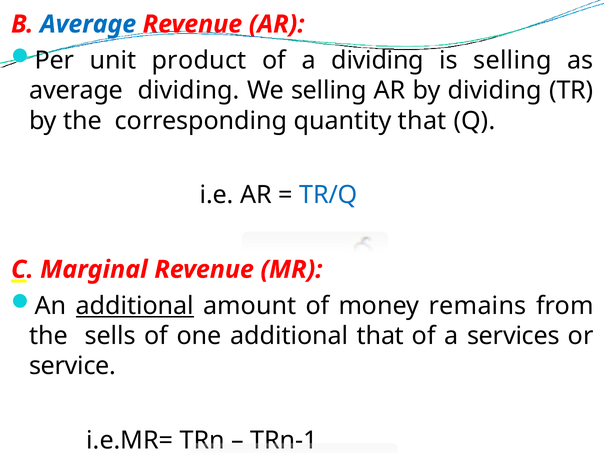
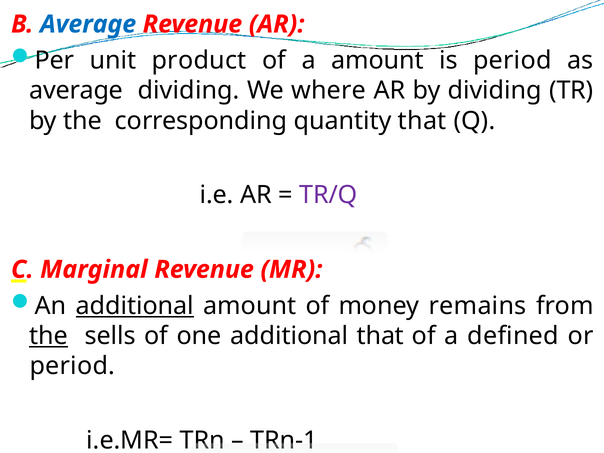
a dividing: dividing -> amount
is selling: selling -> period
We selling: selling -> where
TR/Q colour: blue -> purple
the at (49, 336) underline: none -> present
services: services -> defined
service at (73, 366): service -> period
